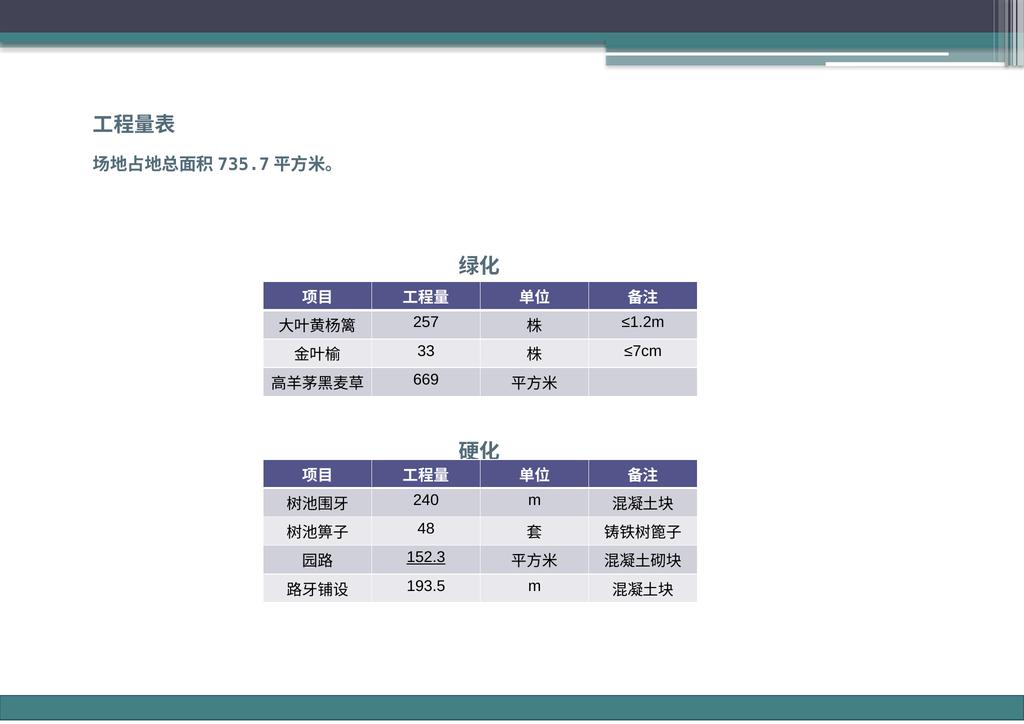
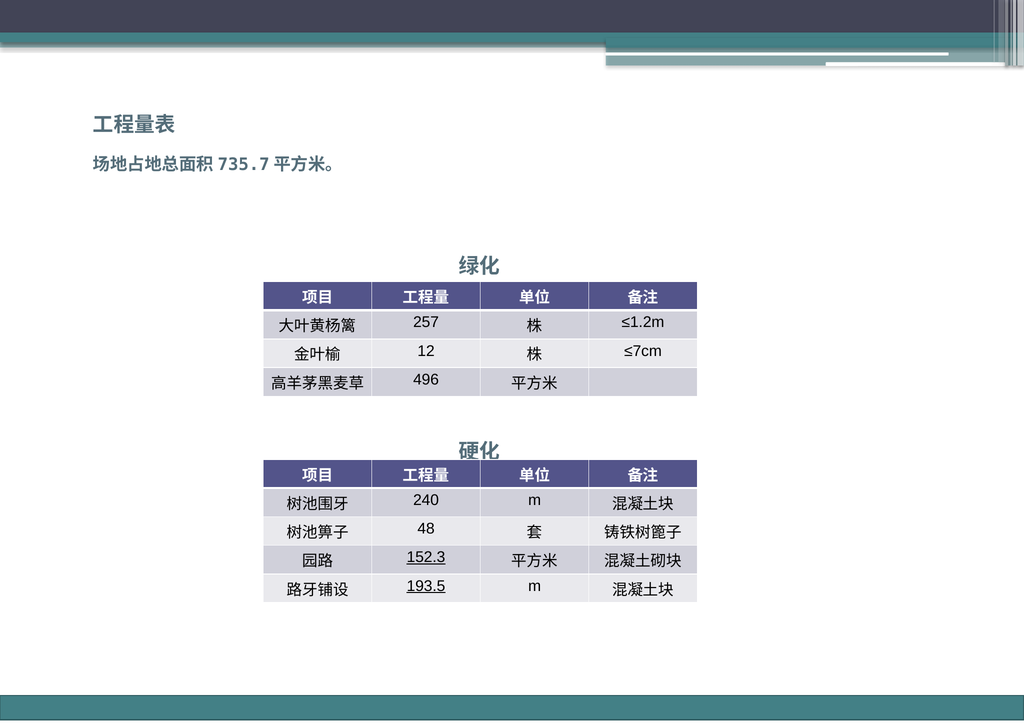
33: 33 -> 12
669: 669 -> 496
193.5 underline: none -> present
